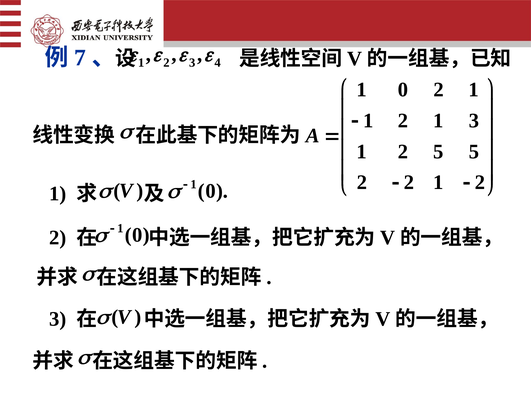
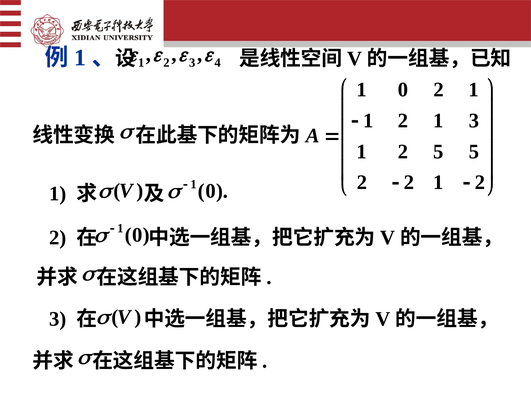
7 at (80, 58): 7 -> 1
